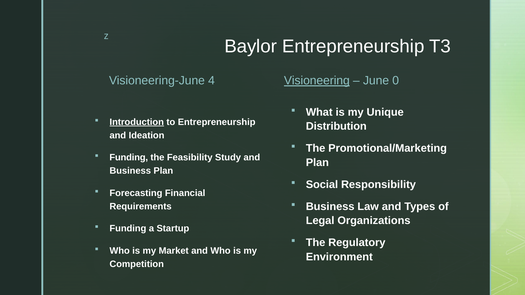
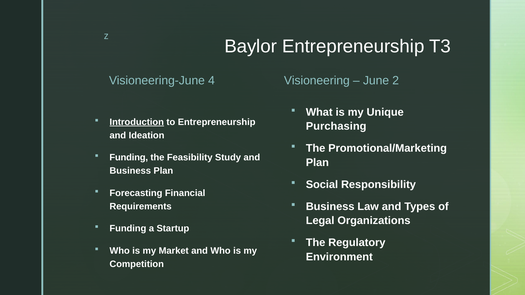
Visioneering underline: present -> none
0: 0 -> 2
Distribution: Distribution -> Purchasing
